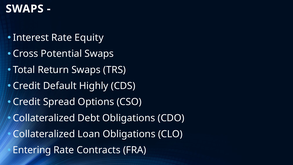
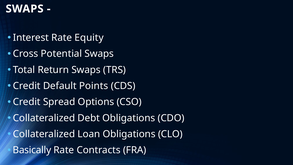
Highly: Highly -> Points
Entering: Entering -> Basically
